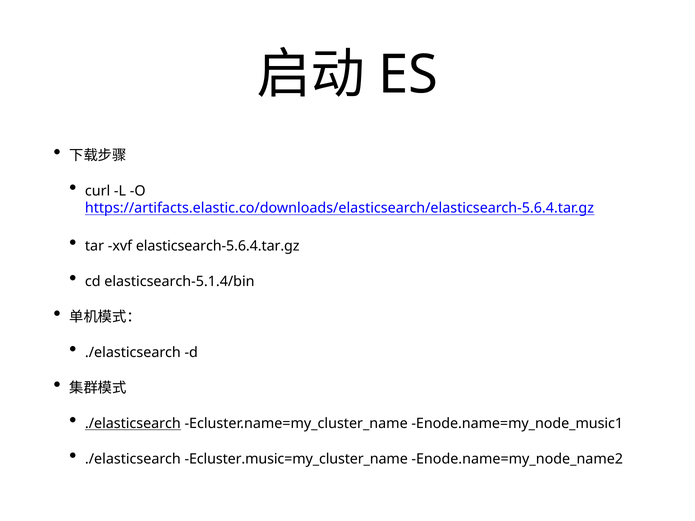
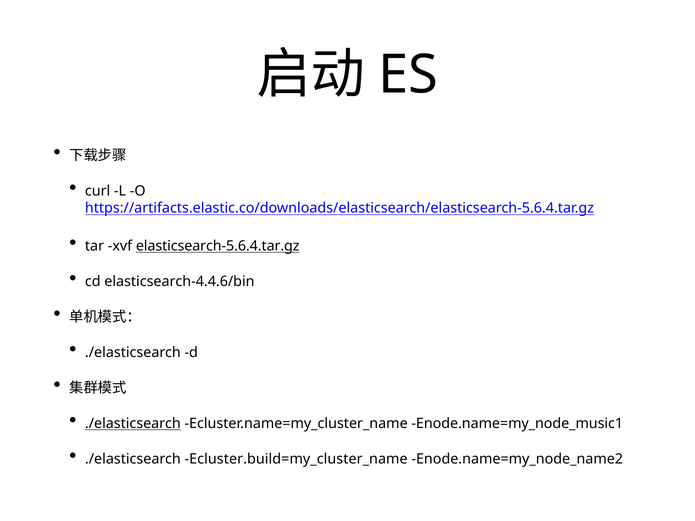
elasticsearch-5.6.4.tar.gz underline: none -> present
elasticsearch-5.1.4/bin: elasticsearch-5.1.4/bin -> elasticsearch-4.4.6/bin
Ecluster.music=my_cluster_name: Ecluster.music=my_cluster_name -> Ecluster.build=my_cluster_name
